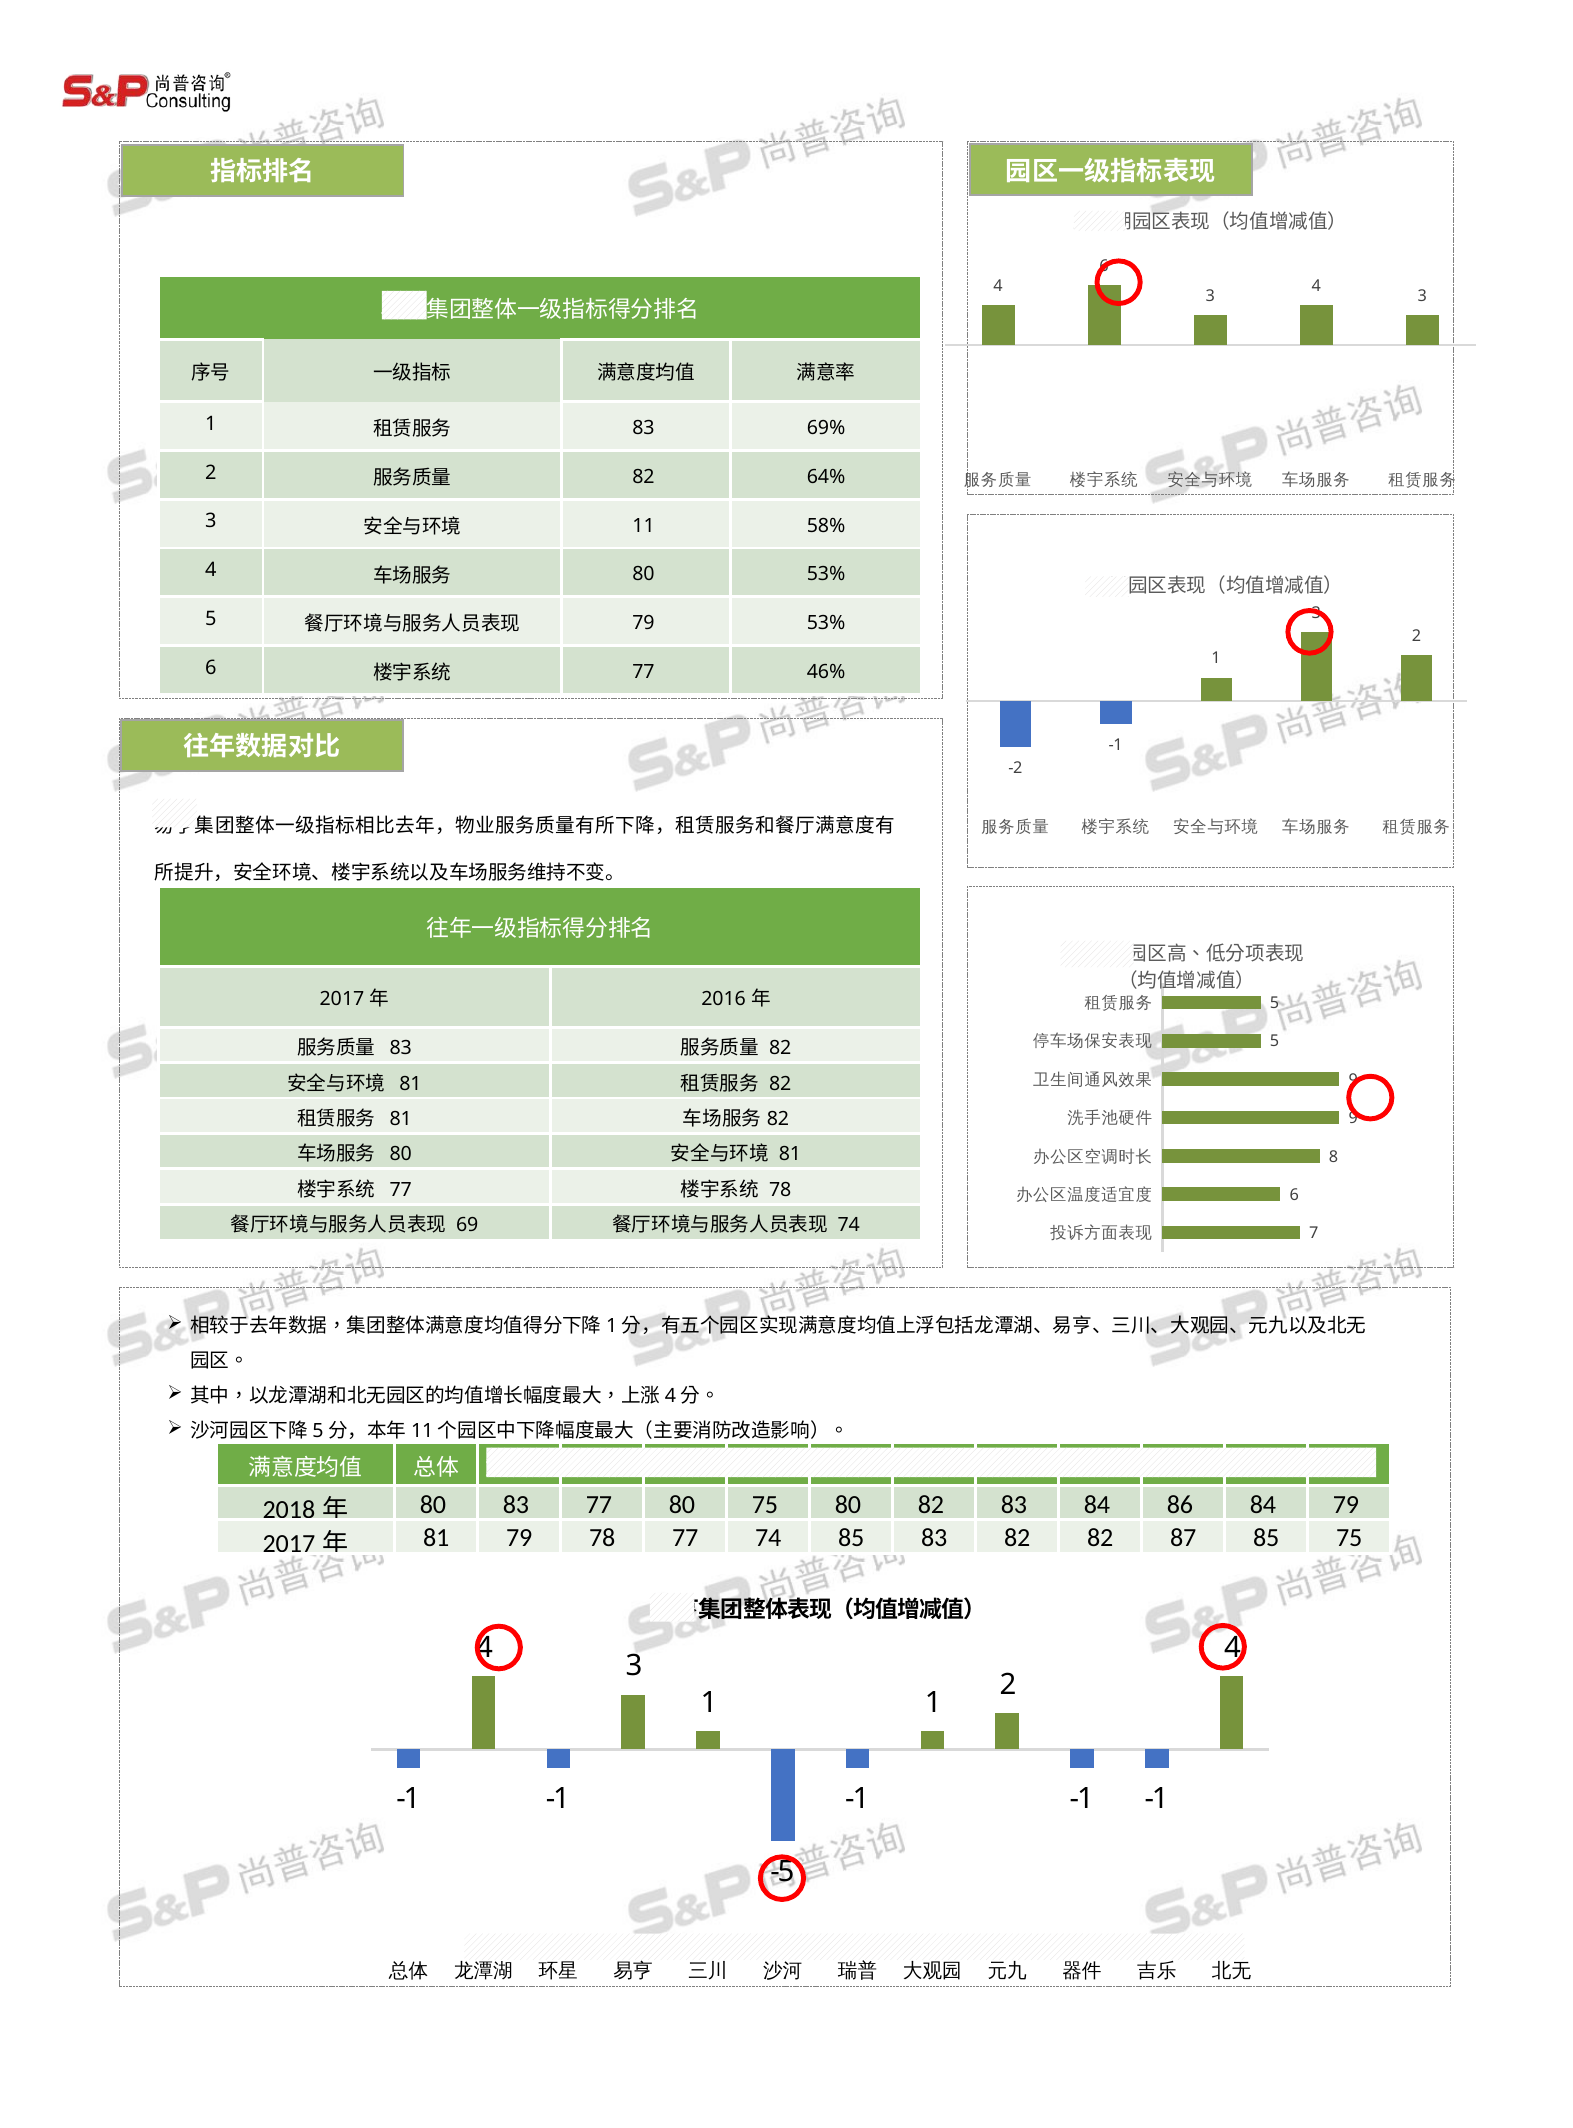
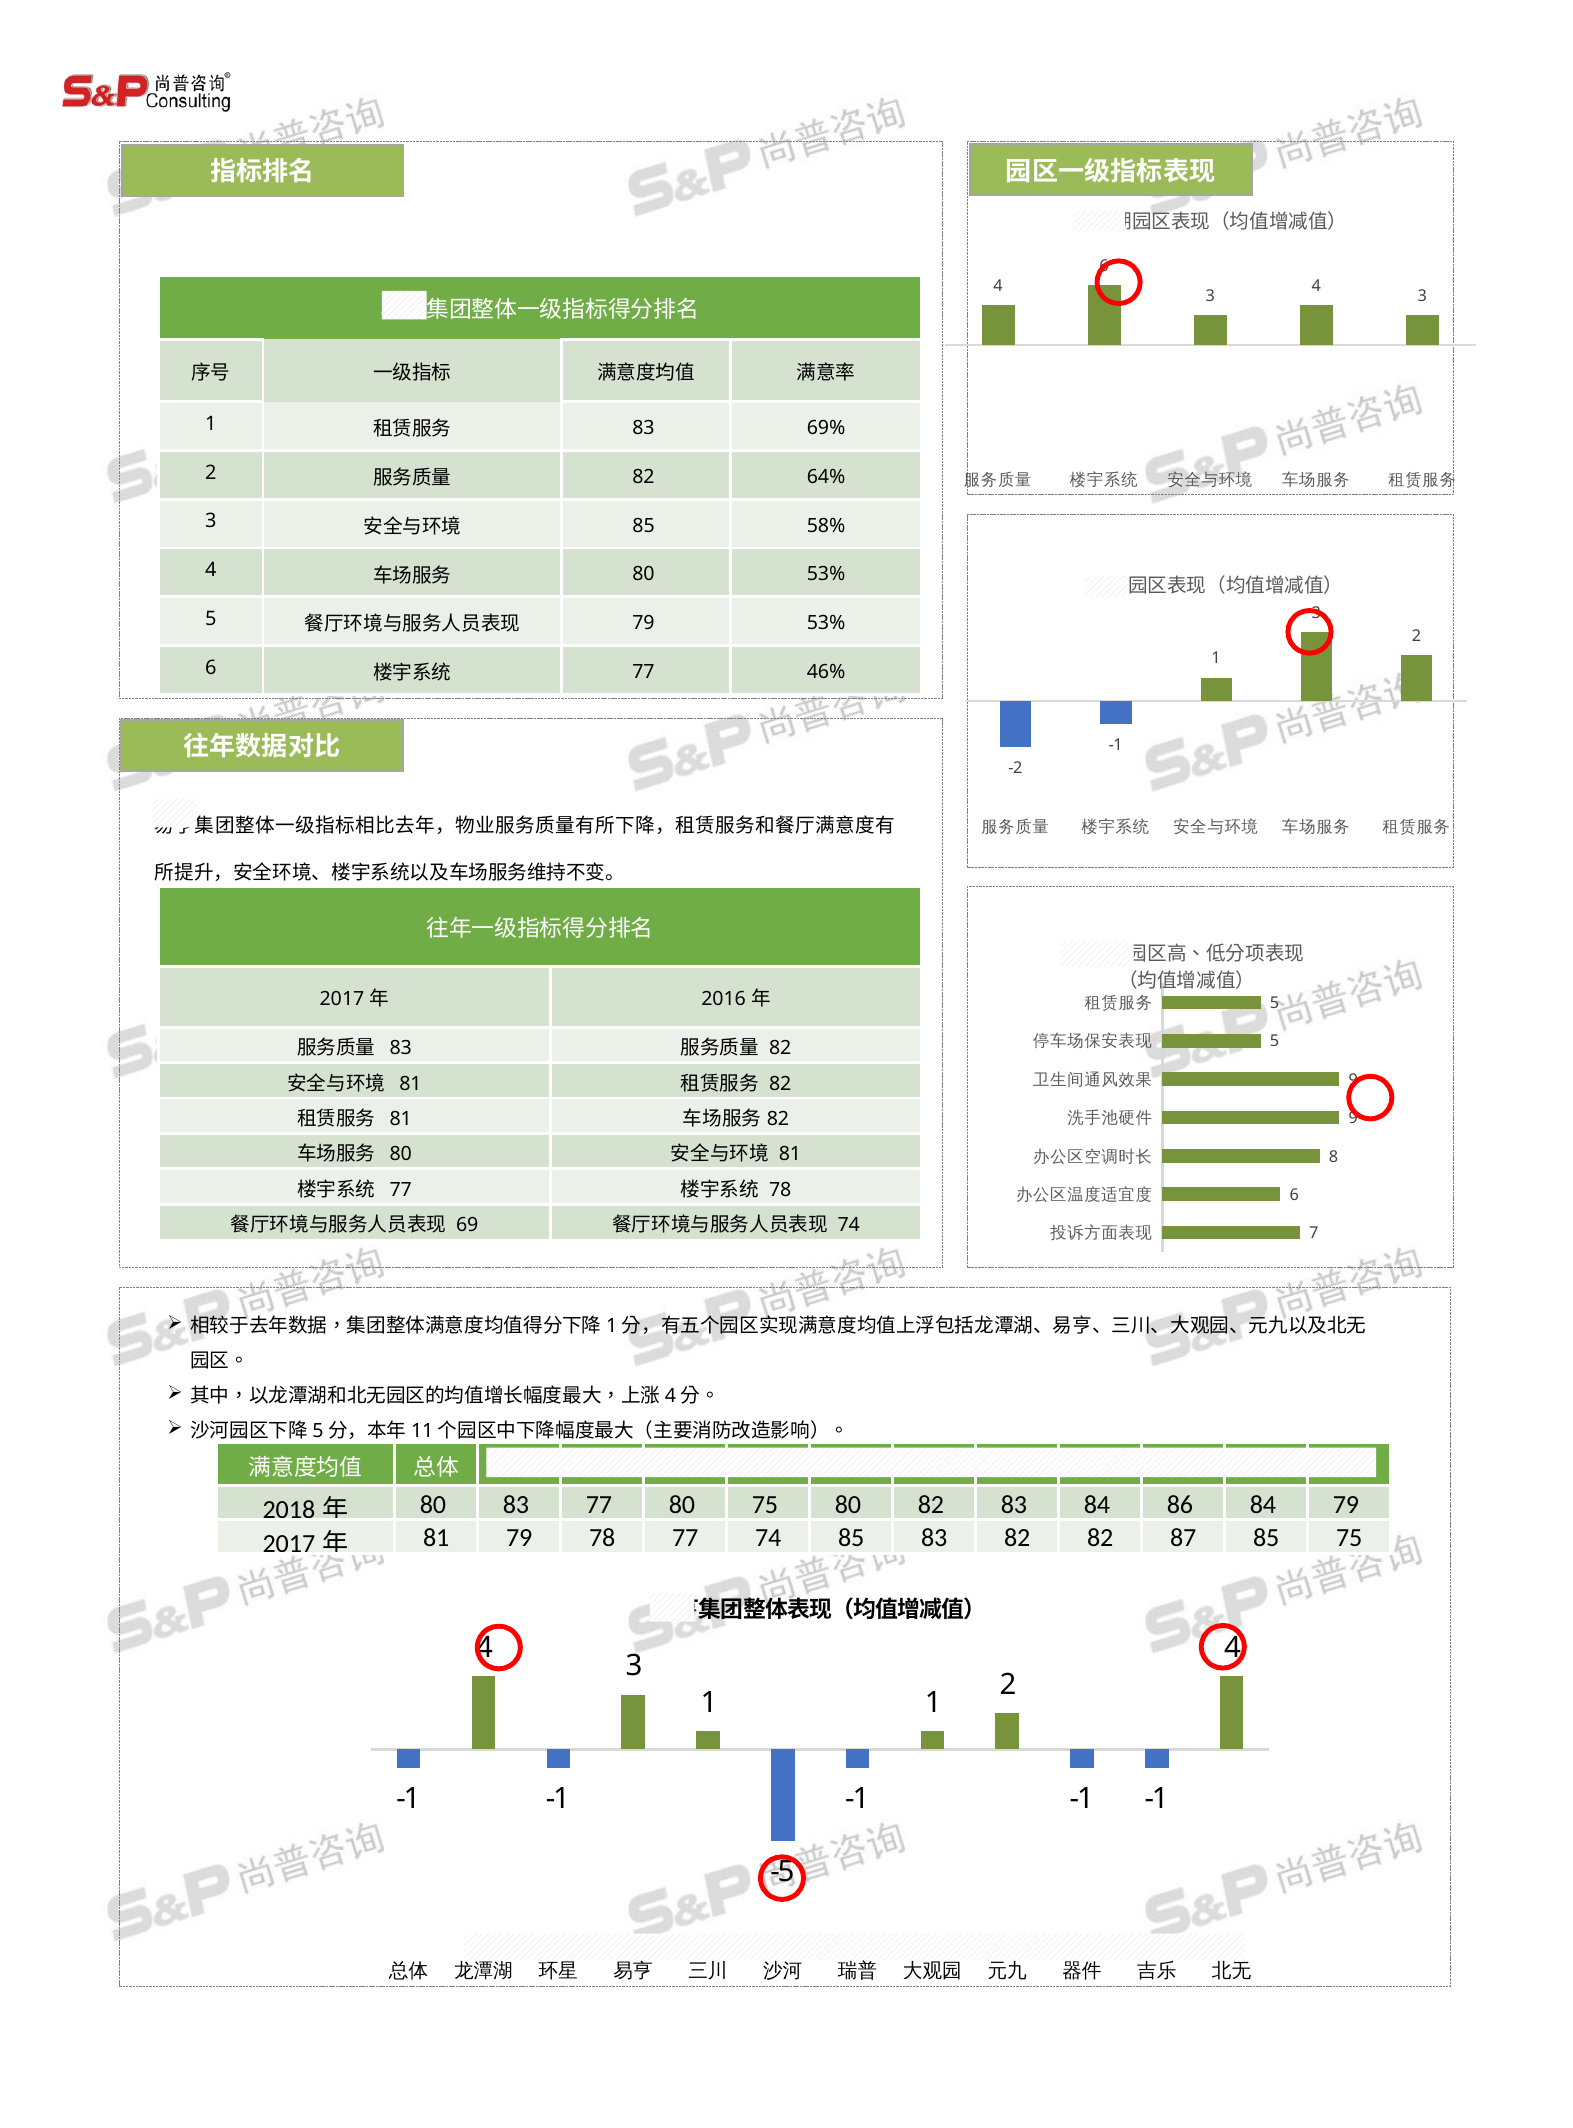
11 at (644, 526): 11 -> 85
